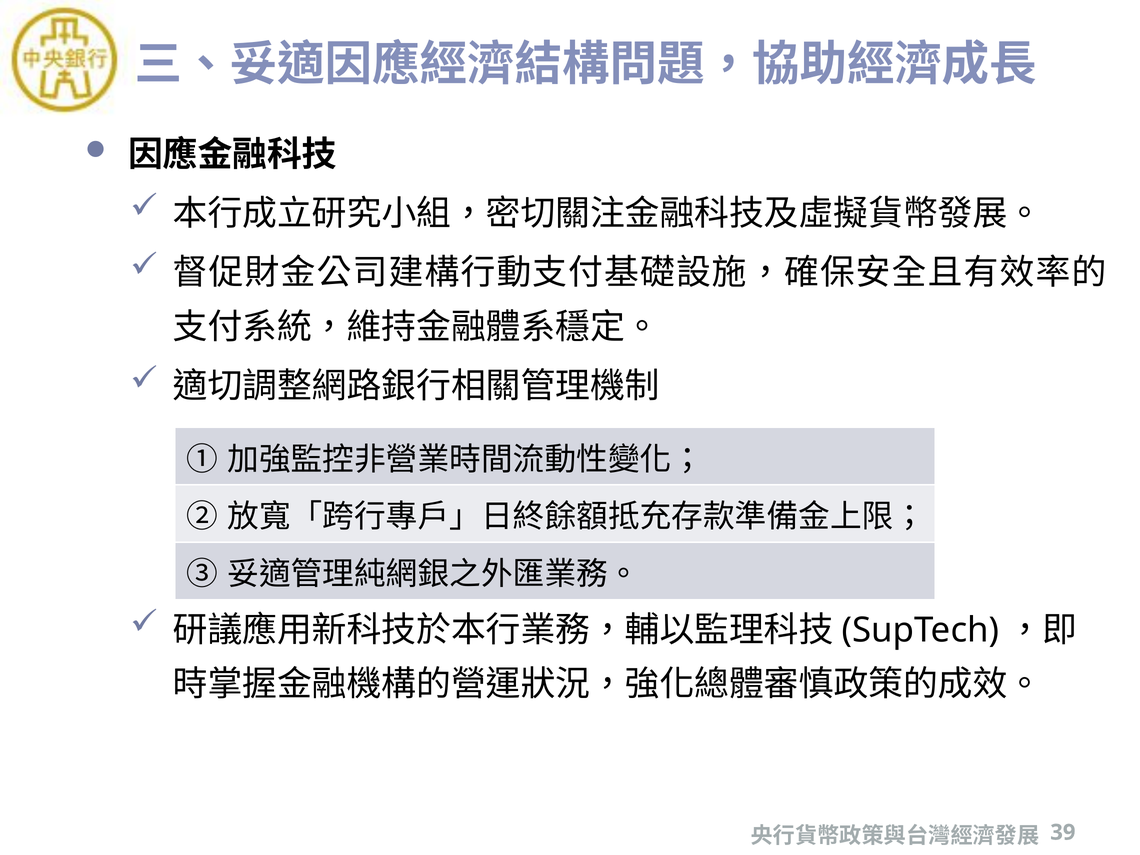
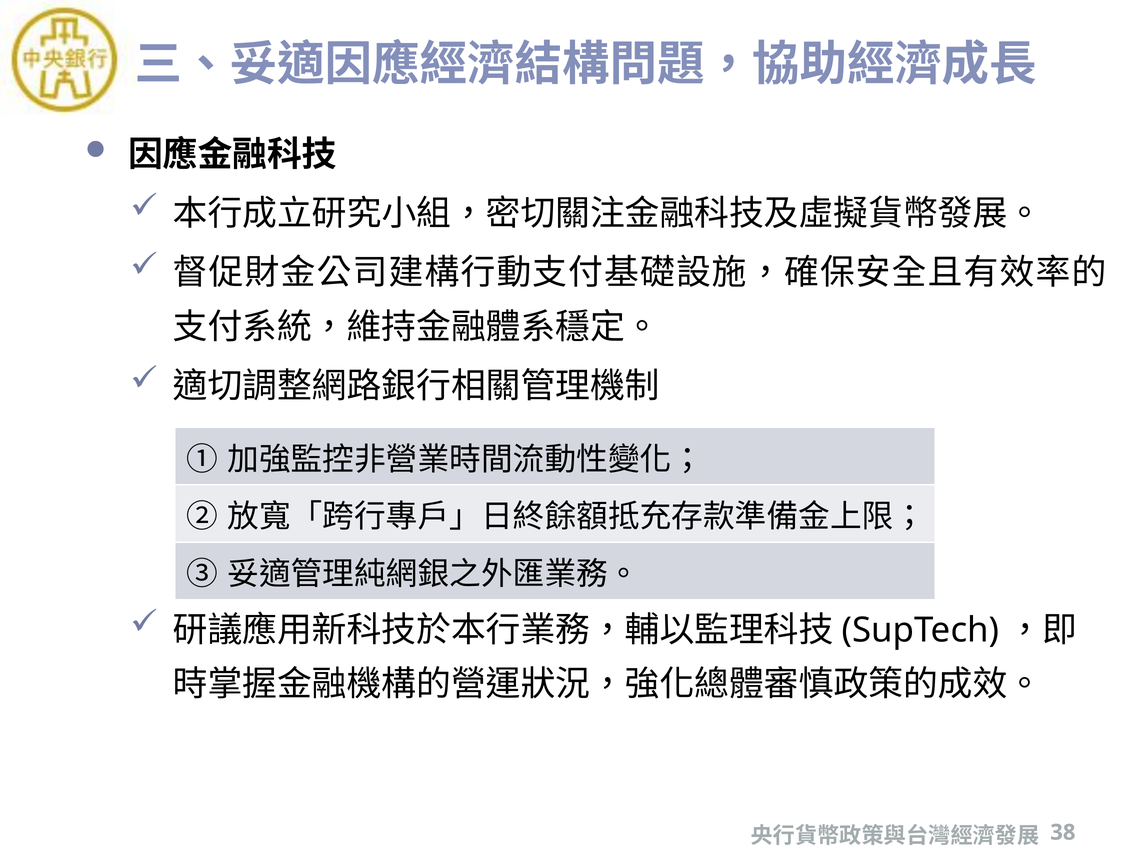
39: 39 -> 38
